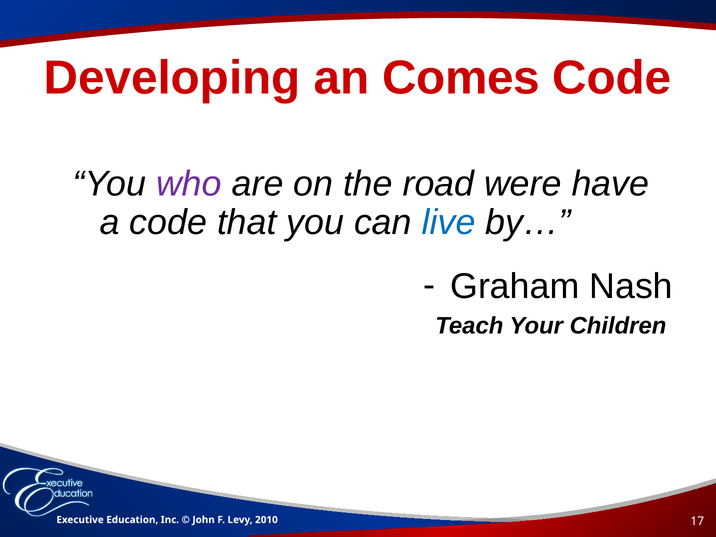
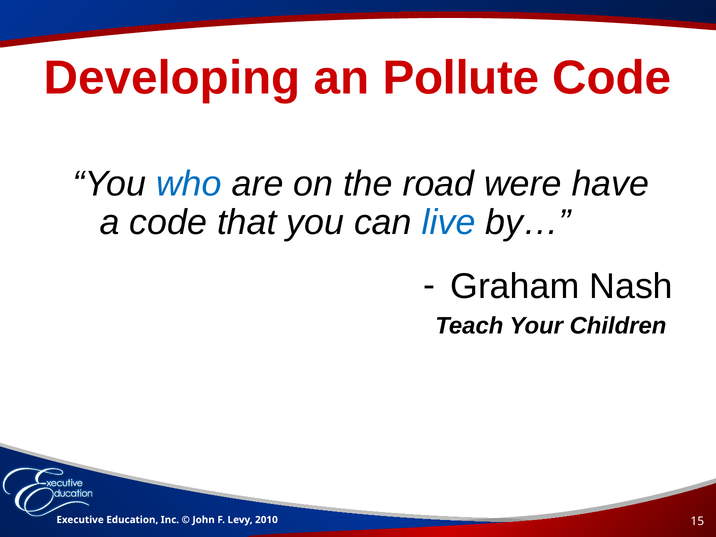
Comes: Comes -> Pollute
who colour: purple -> blue
17: 17 -> 15
